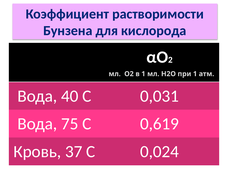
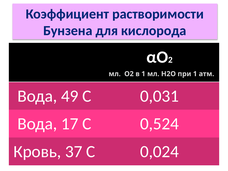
40: 40 -> 49
75: 75 -> 17
0,619: 0,619 -> 0,524
